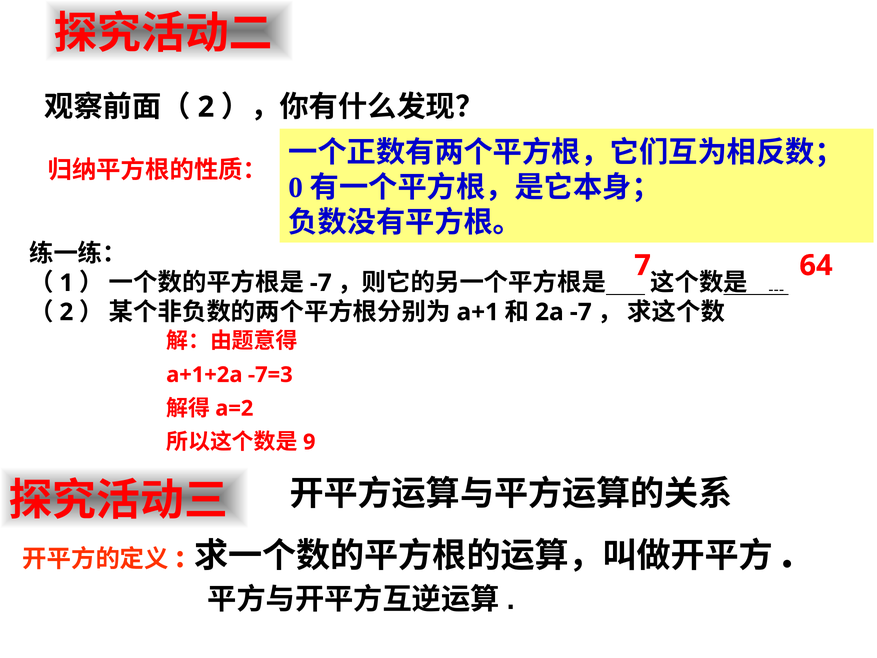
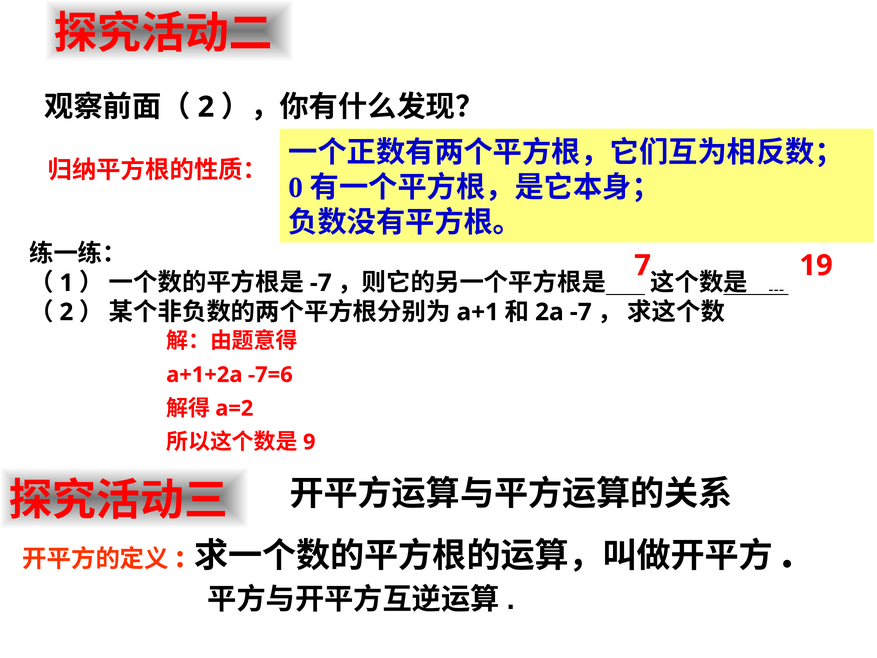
64: 64 -> 19
-7=3: -7=3 -> -7=6
